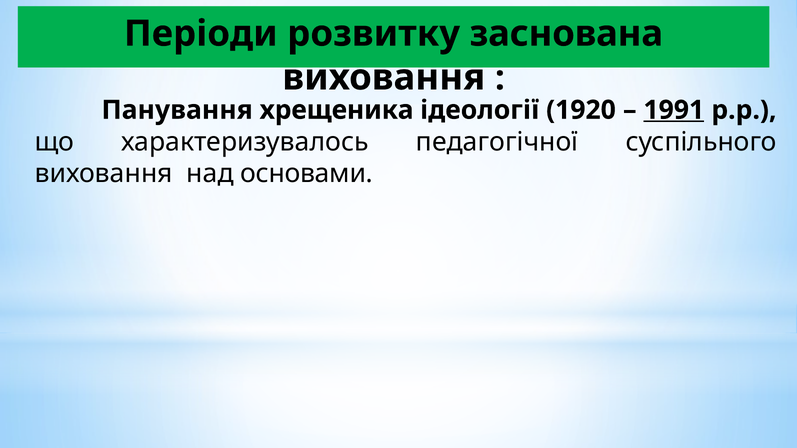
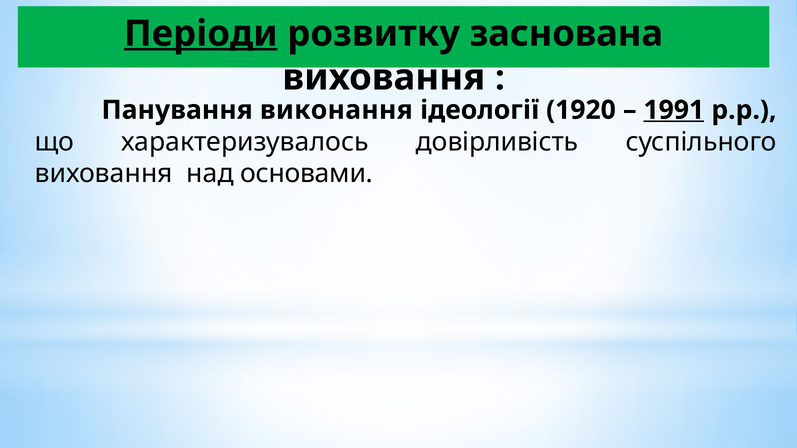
Періоди underline: none -> present
хрещеника: хрещеника -> виконання
педагогічної: педагогічної -> довірливість
